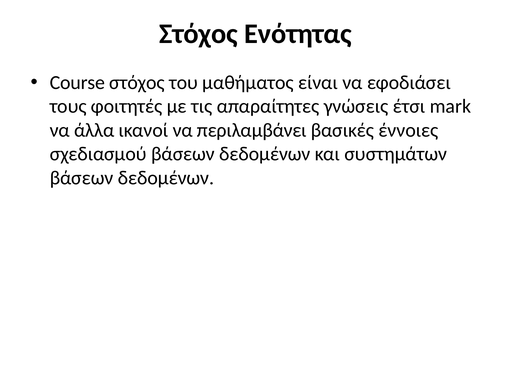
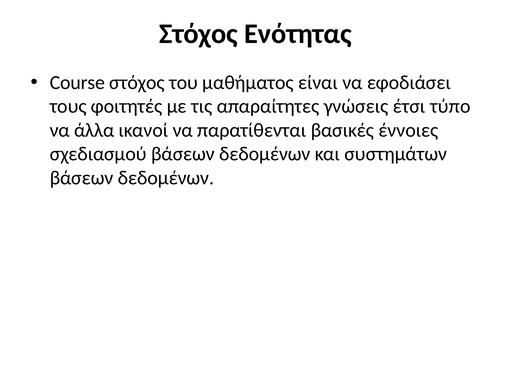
mark: mark -> τύπο
περιλαμβάνει: περιλαμβάνει -> παρατίθενται
